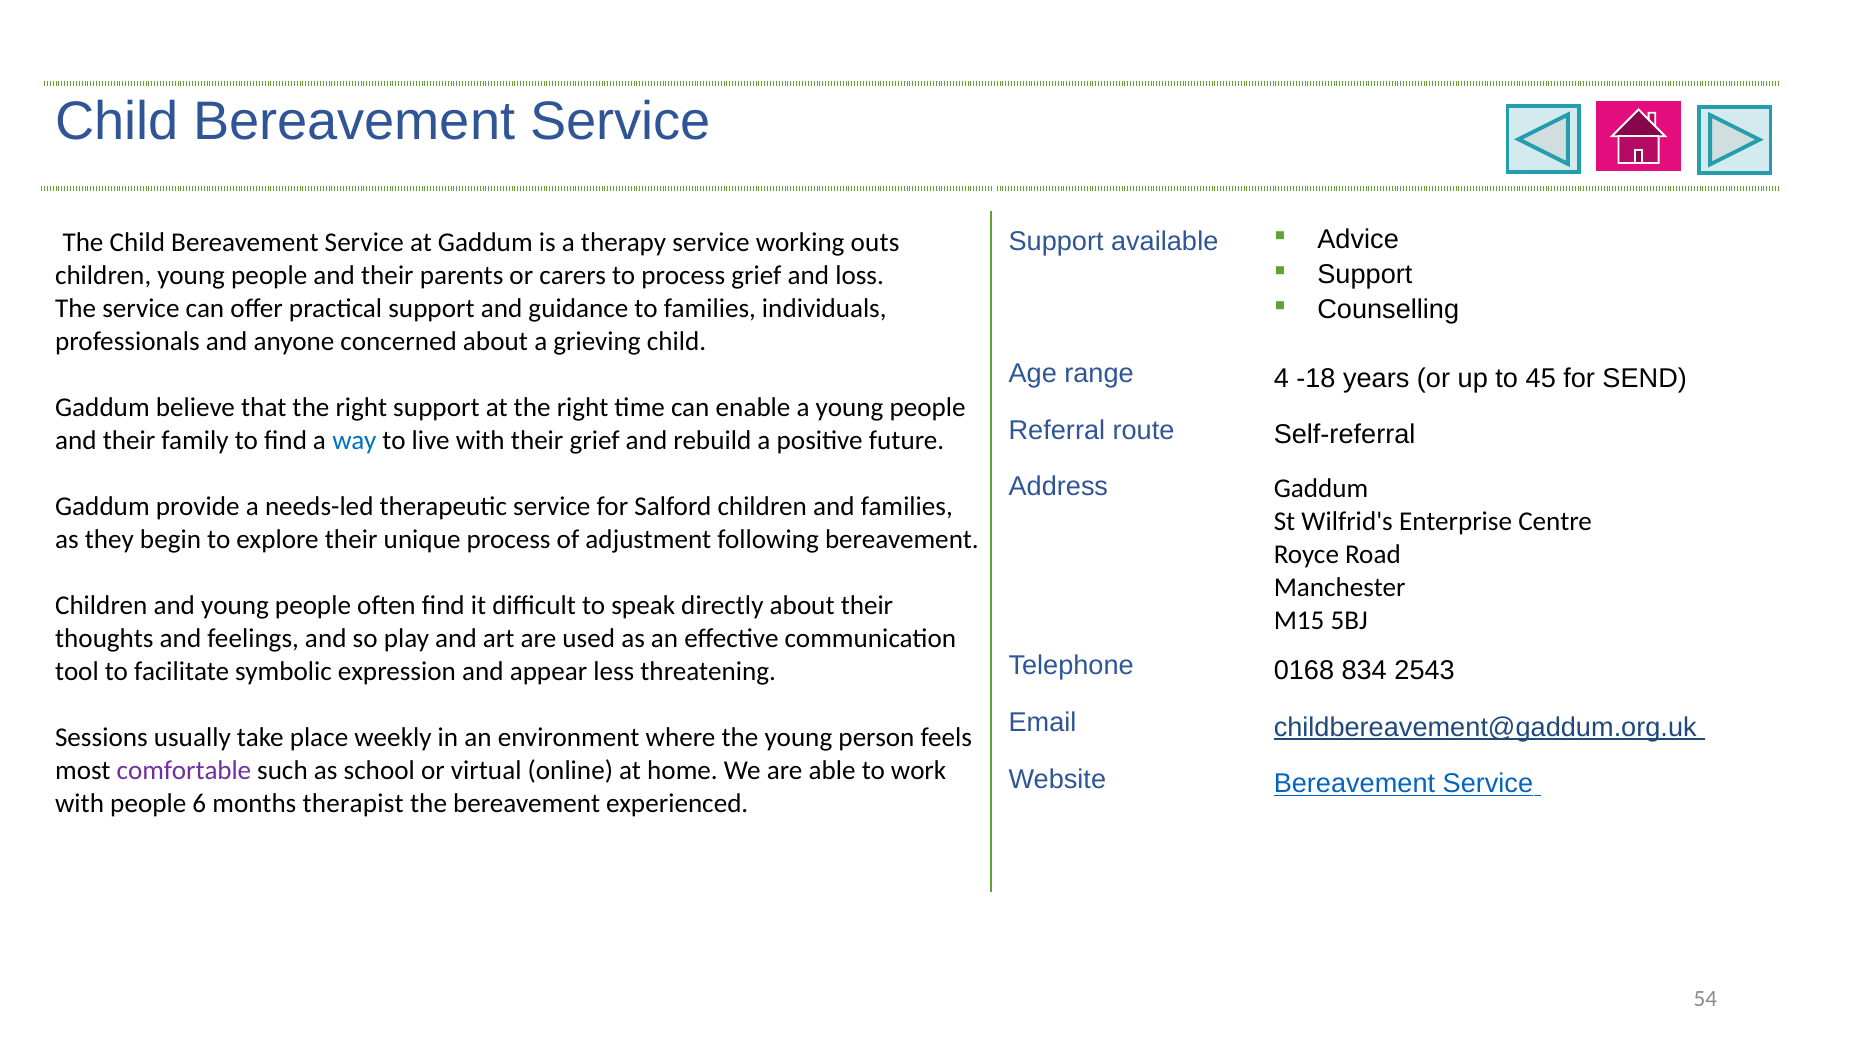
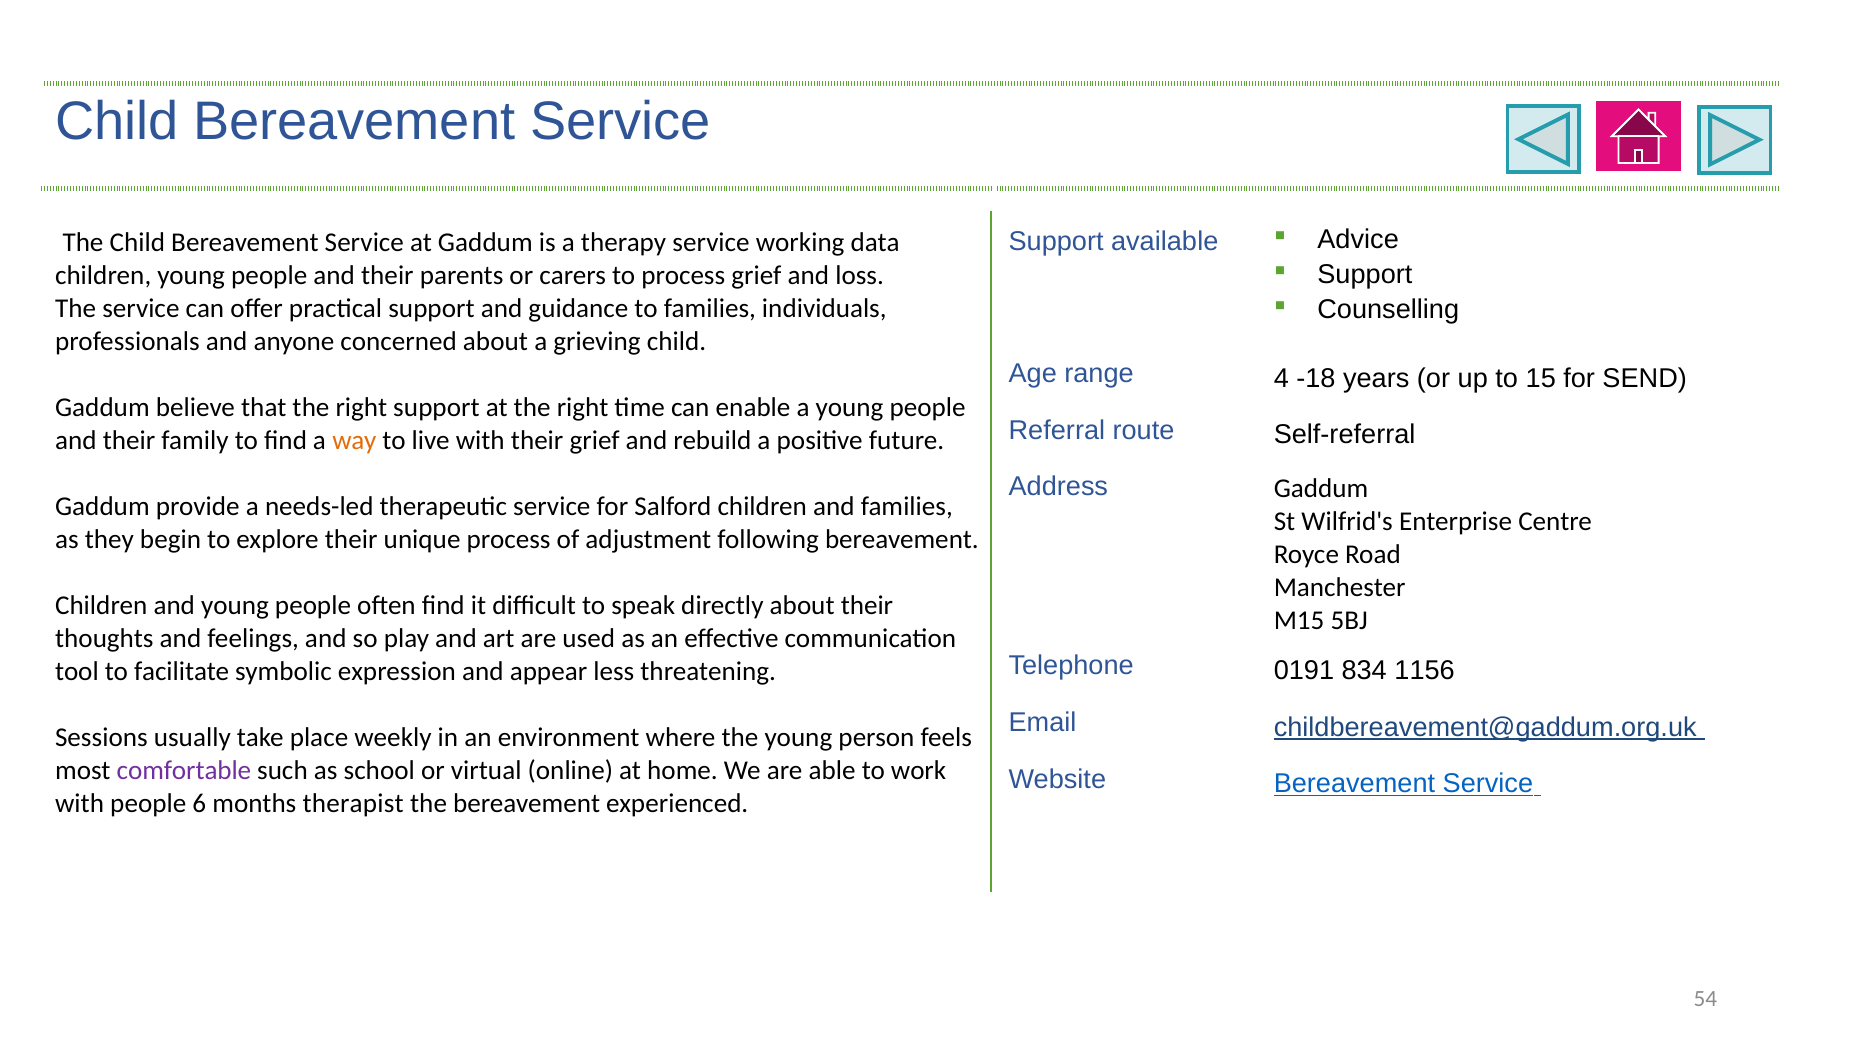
outs: outs -> data
45: 45 -> 15
way colour: blue -> orange
0168: 0168 -> 0191
2543: 2543 -> 1156
